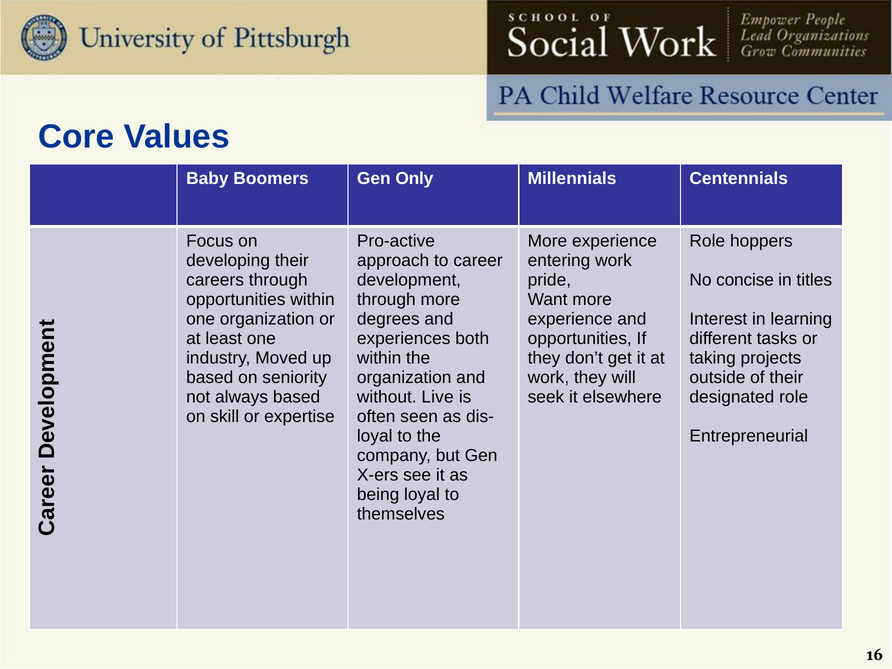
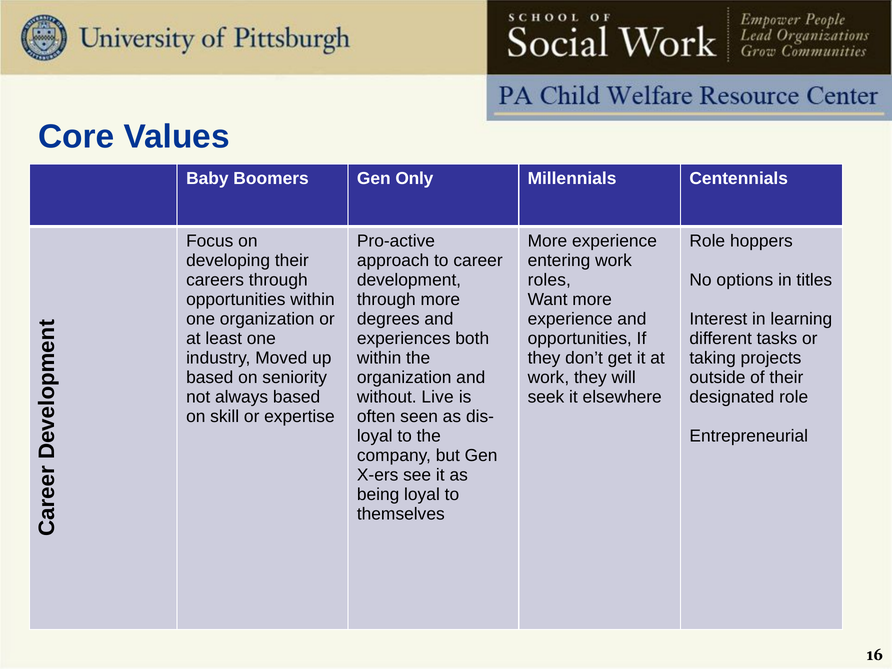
pride: pride -> roles
concise: concise -> options
